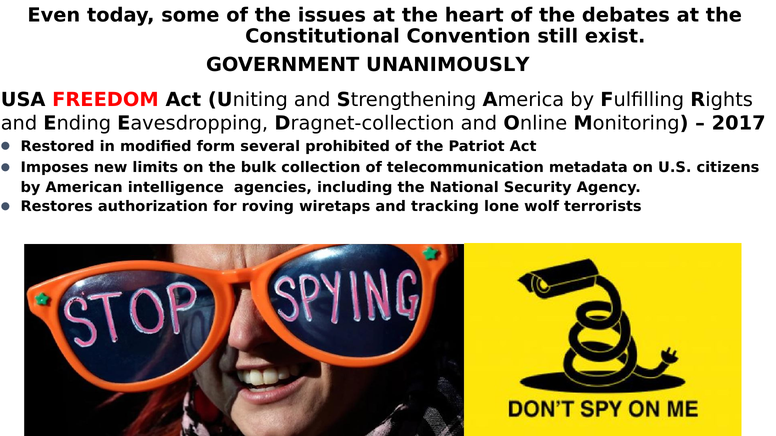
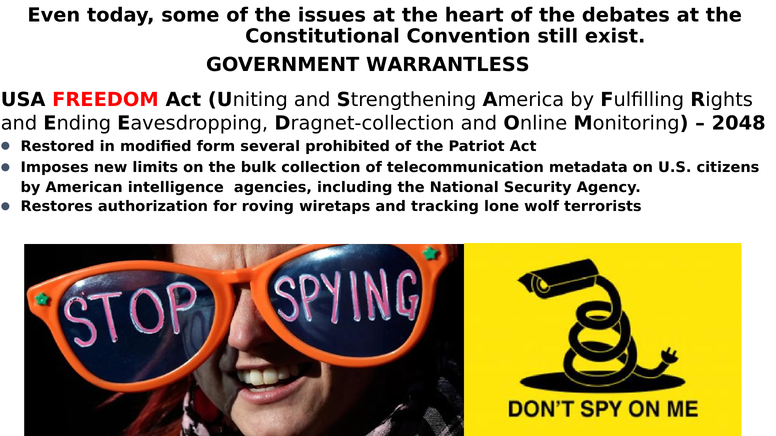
UNANIMOUSLY: UNANIMOUSLY -> WARRANTLESS
2017: 2017 -> 2048
